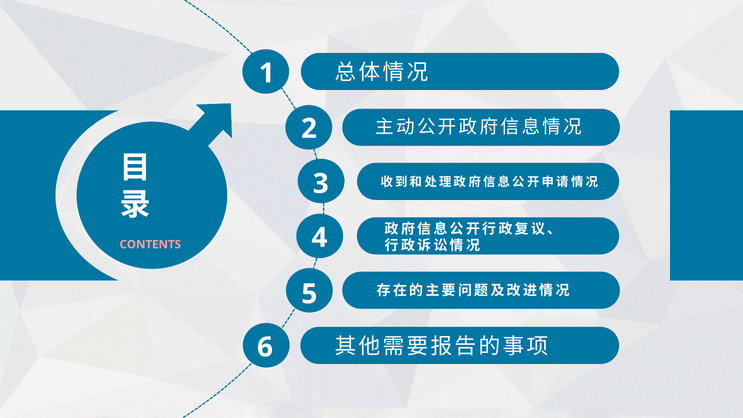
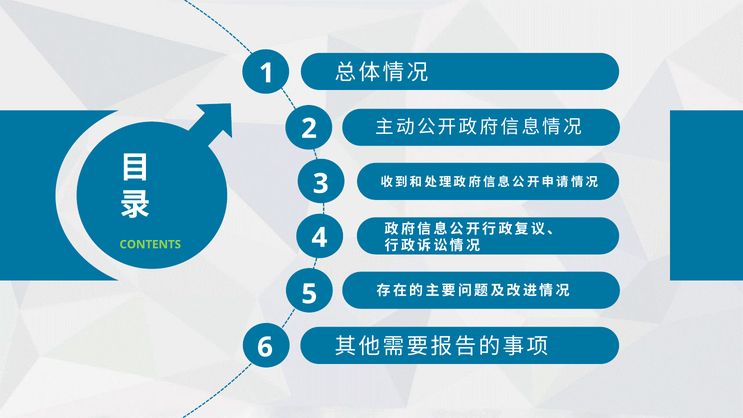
CONTENTS colour: pink -> light green
